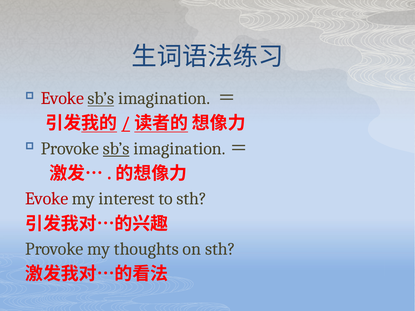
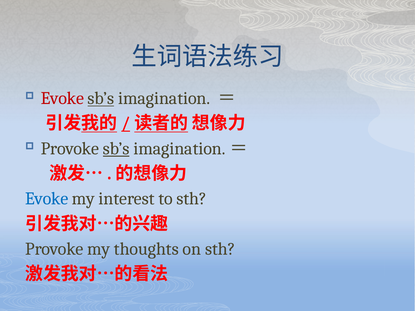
Evoke at (47, 199) colour: red -> blue
